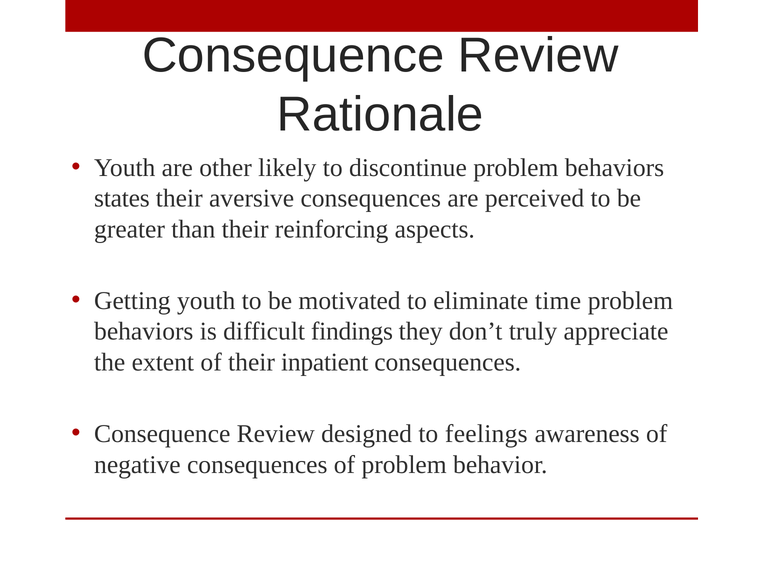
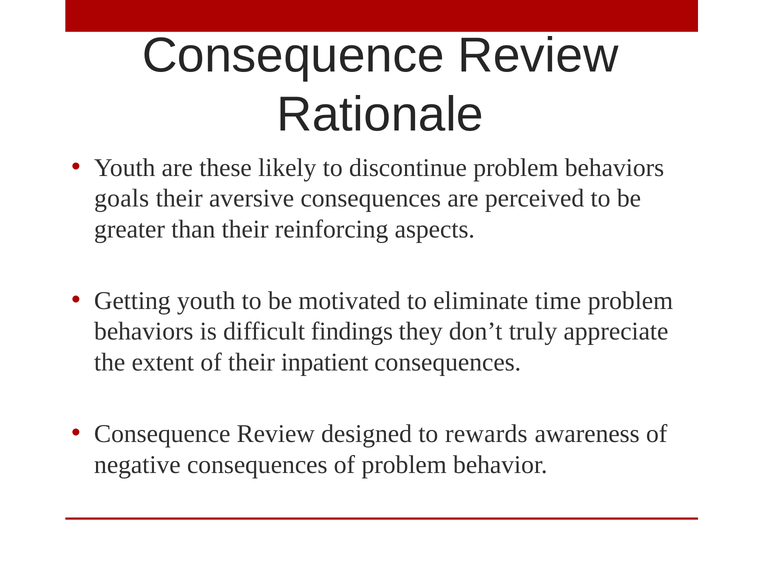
other: other -> these
states: states -> goals
feelings: feelings -> rewards
